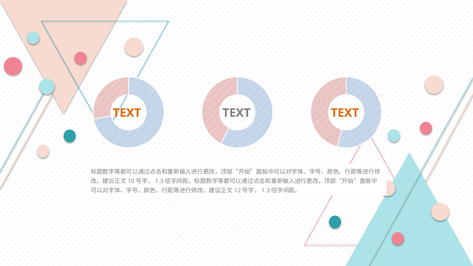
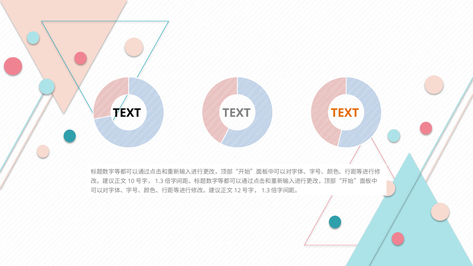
TEXT at (127, 113) colour: orange -> black
